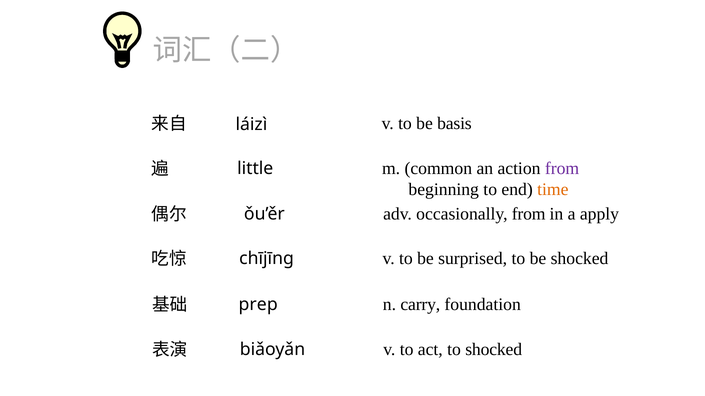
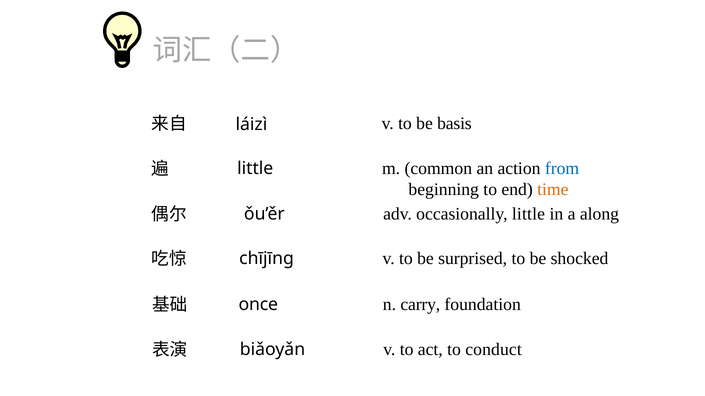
from at (562, 169) colour: purple -> blue
occasionally from: from -> little
apply: apply -> along
prep: prep -> once
to shocked: shocked -> conduct
